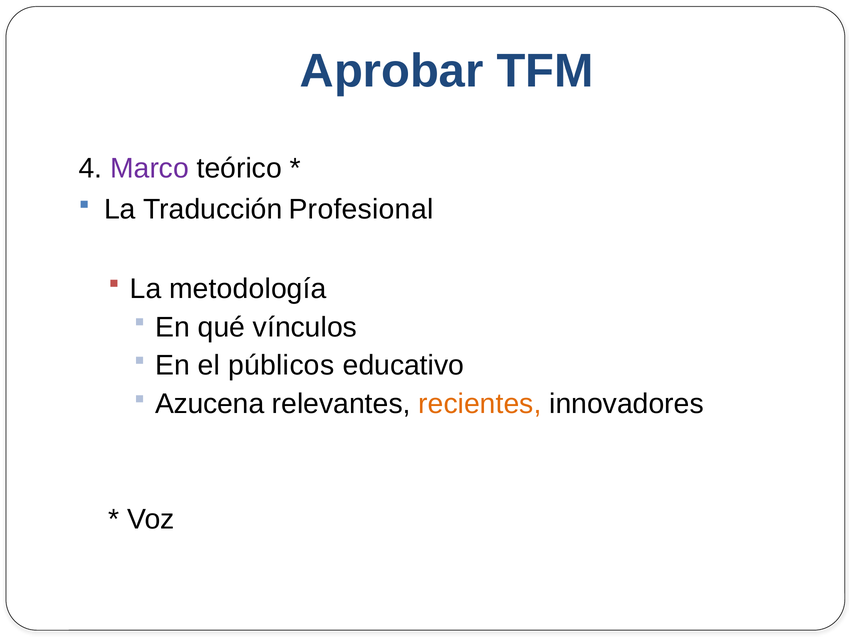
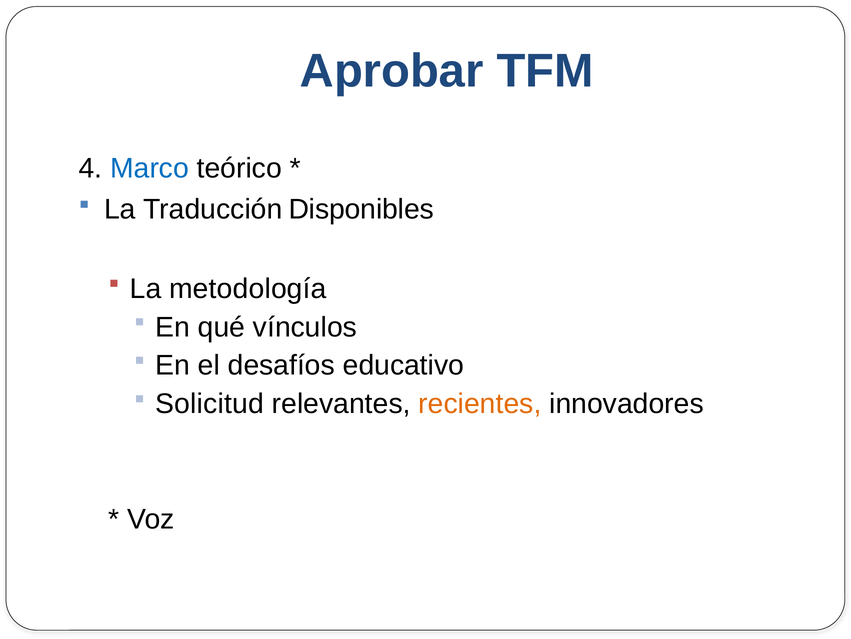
Marco colour: purple -> blue
Profesional: Profesional -> Disponibles
públicos: públicos -> desafíos
Azucena: Azucena -> Solicitud
